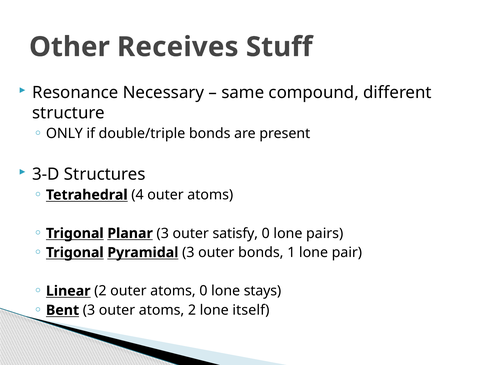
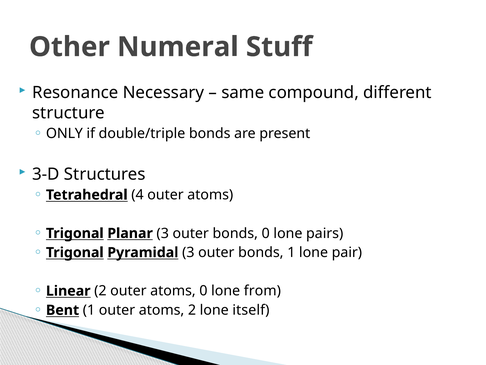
Receives: Receives -> Numeral
Planar 3 outer satisfy: satisfy -> bonds
stays: stays -> from
Bent 3: 3 -> 1
